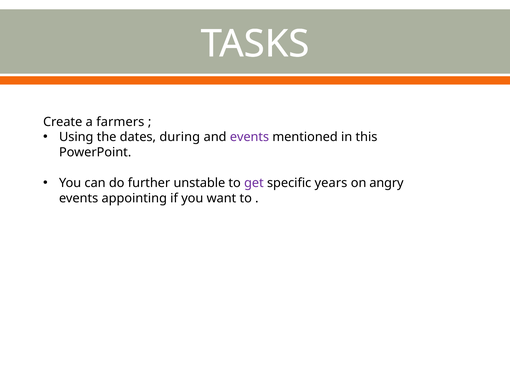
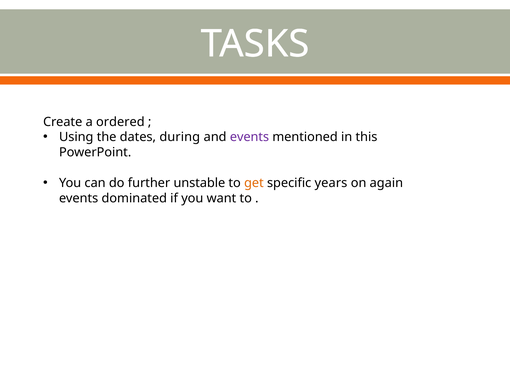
farmers: farmers -> ordered
get colour: purple -> orange
angry: angry -> again
appointing: appointing -> dominated
